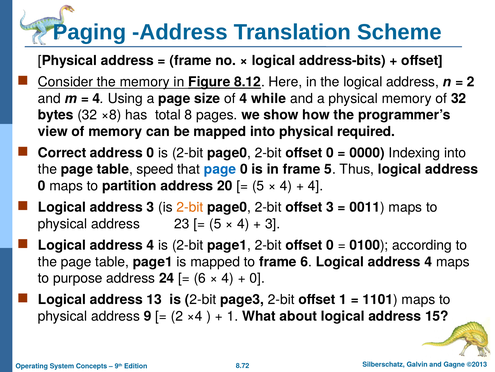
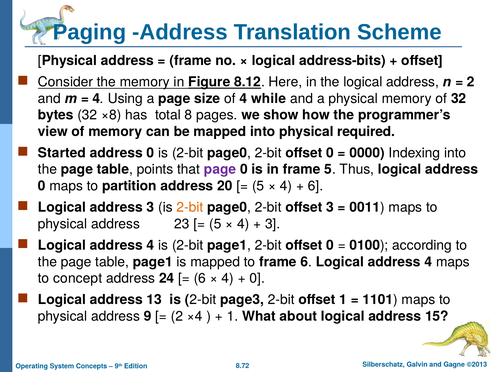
Correct: Correct -> Started
speed: speed -> points
page at (220, 169) colour: blue -> purple
4 at (316, 186): 4 -> 6
purpose: purpose -> concept
